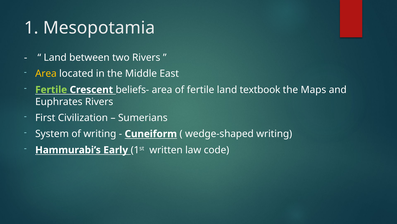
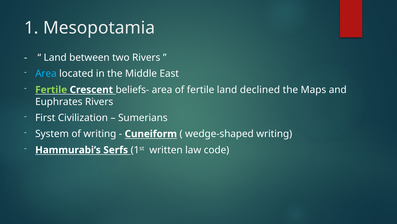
Area at (46, 73) colour: yellow -> light blue
textbook: textbook -> declined
Early: Early -> Serfs
